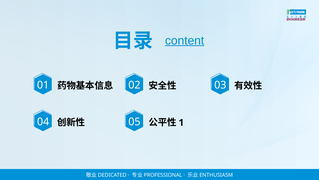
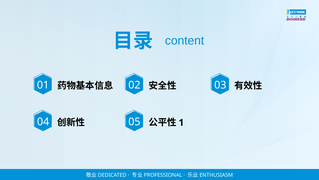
content underline: present -> none
